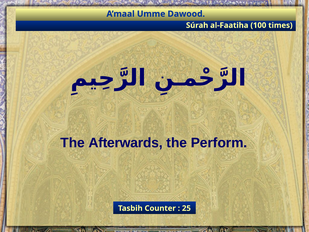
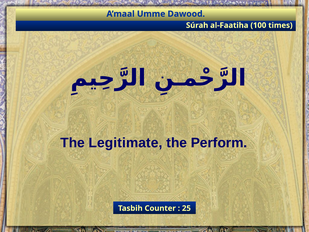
Afterwards: Afterwards -> Legitimate
